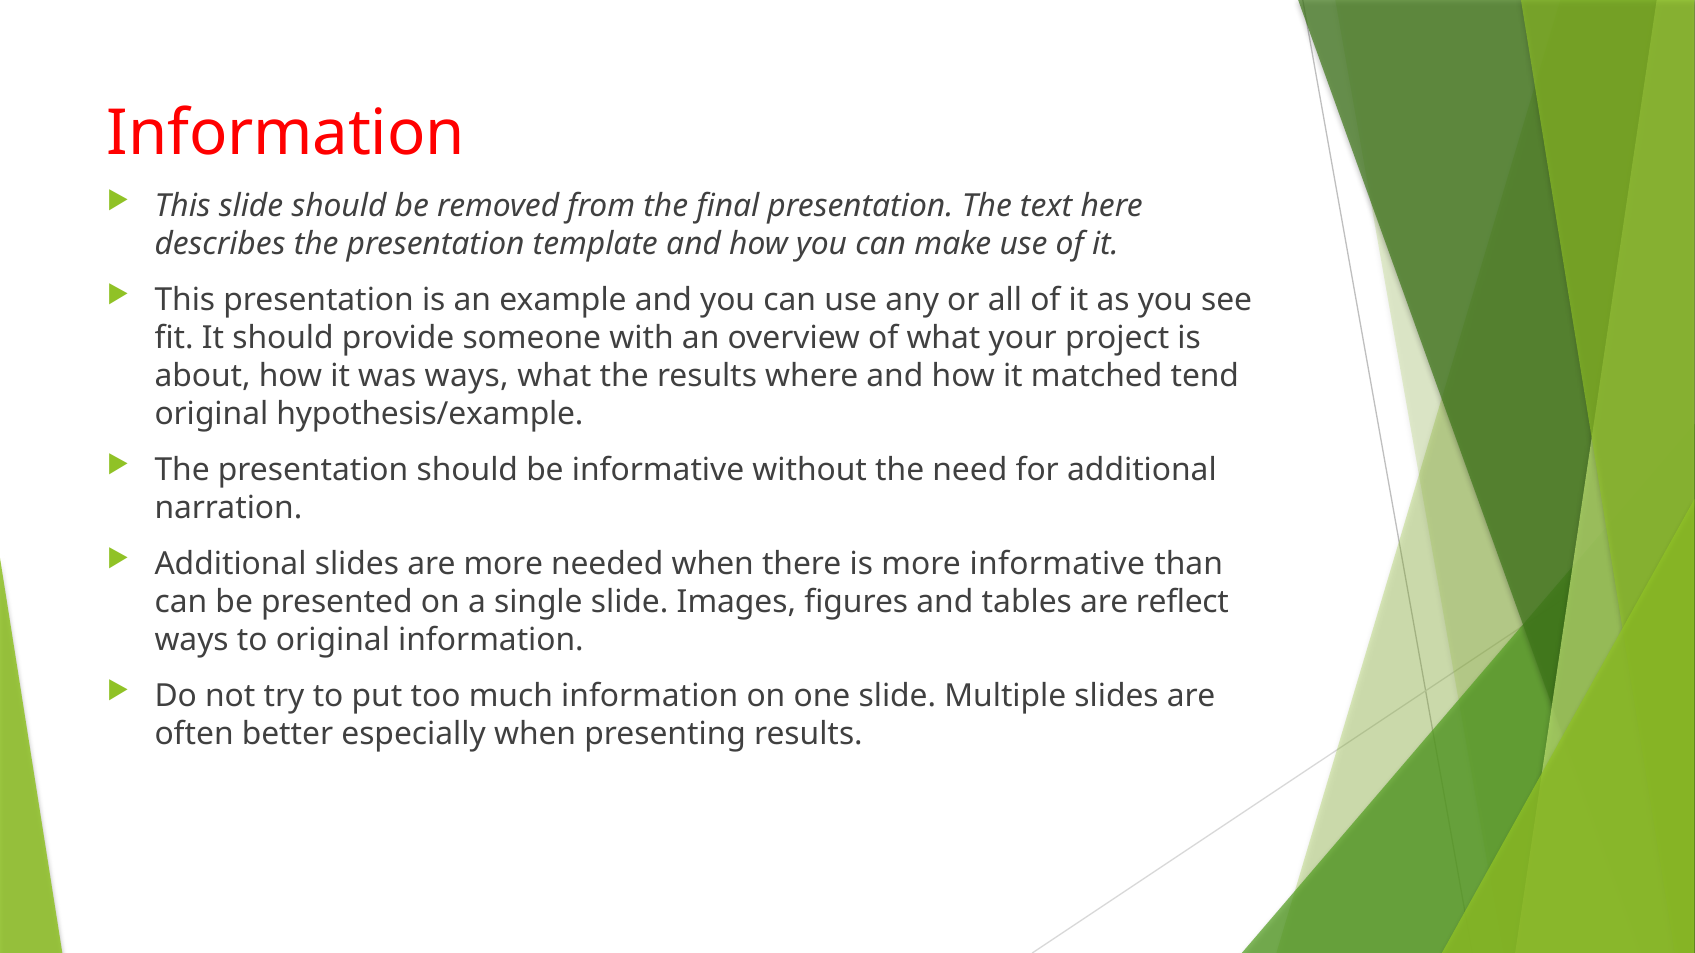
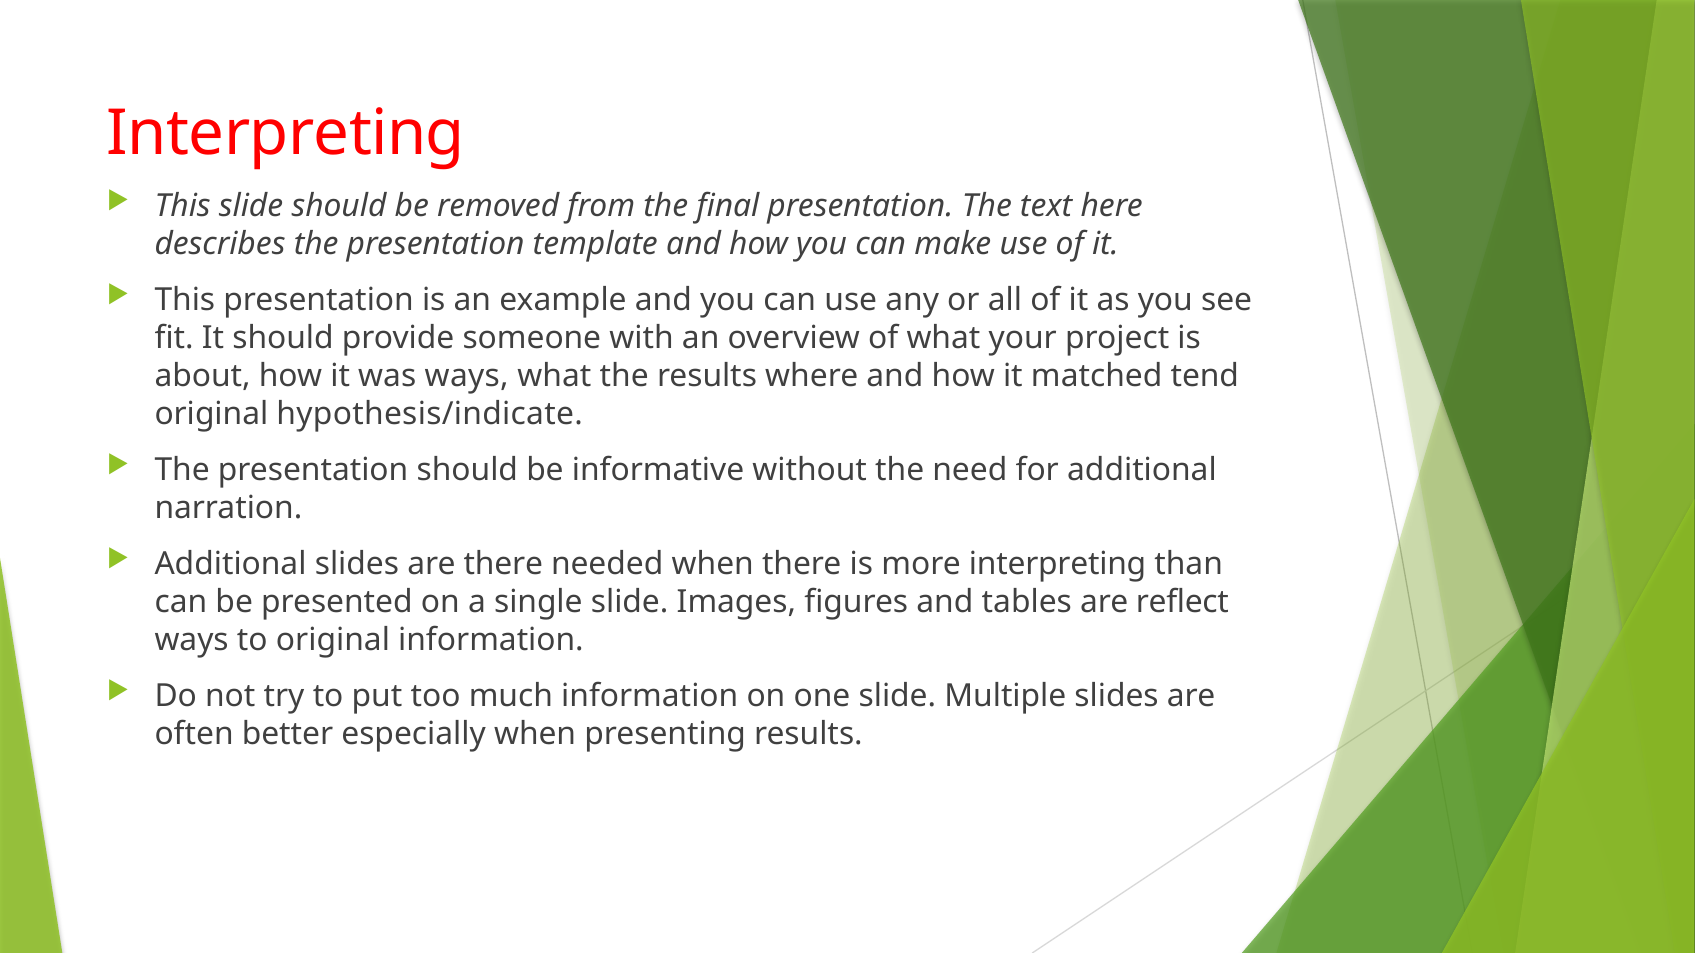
Information at (286, 134): Information -> Interpreting
hypothesis/example: hypothesis/example -> hypothesis/indicate
are more: more -> there
more informative: informative -> interpreting
